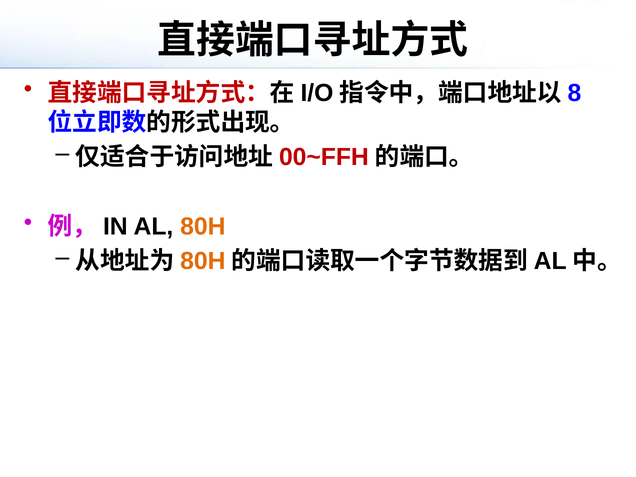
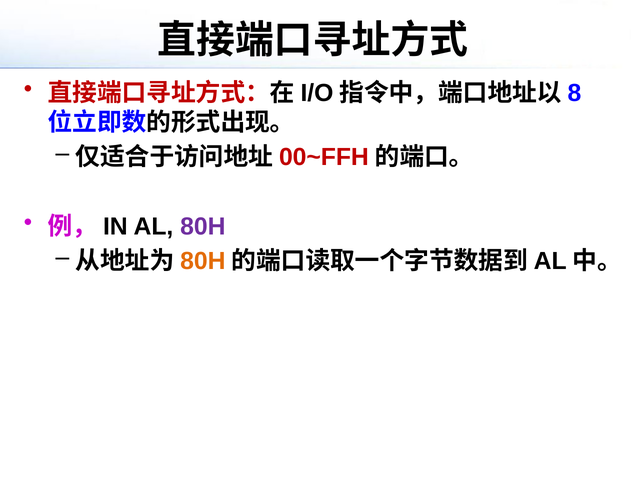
80H at (203, 227) colour: orange -> purple
